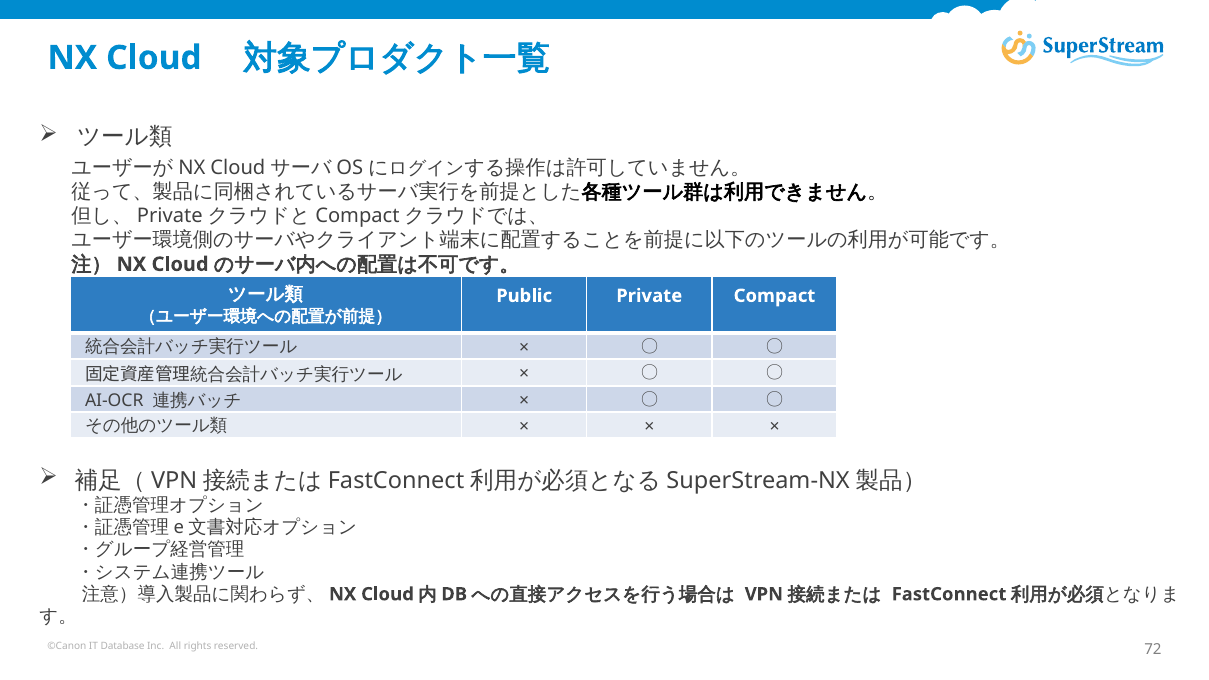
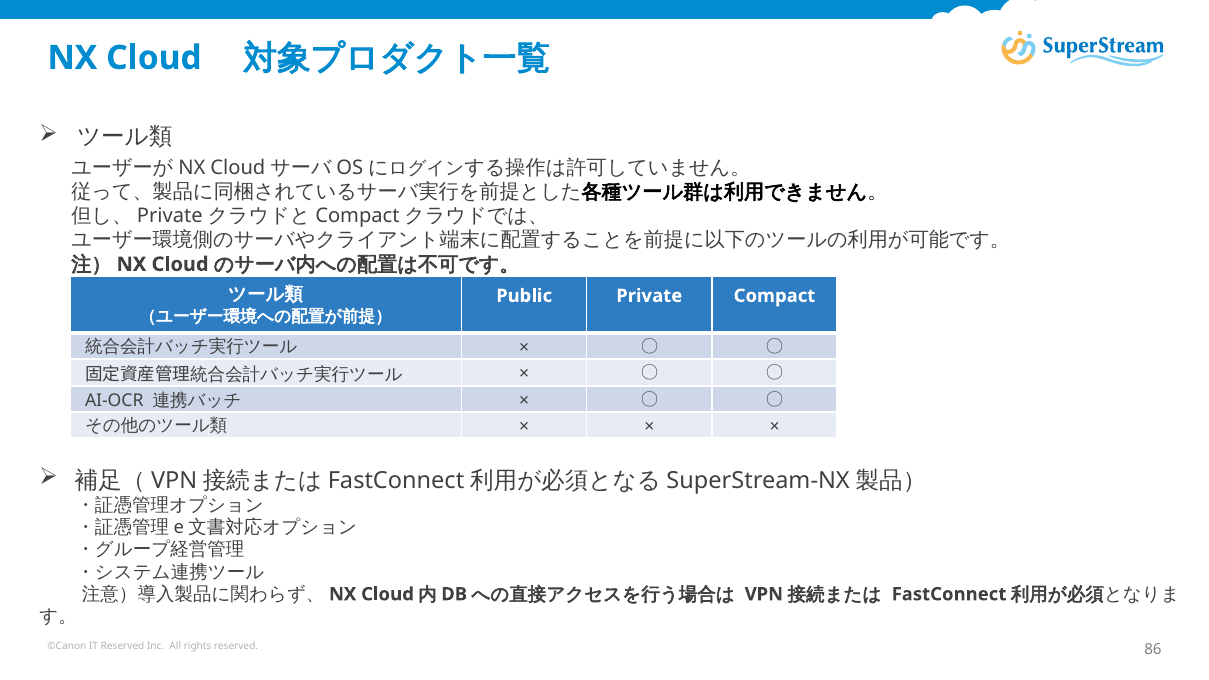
IT Database: Database -> Reserved
72: 72 -> 86
